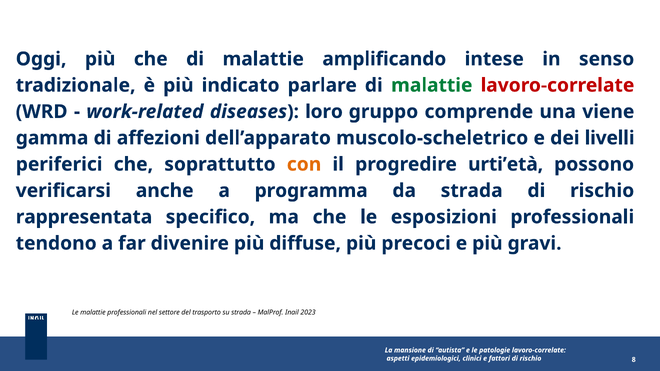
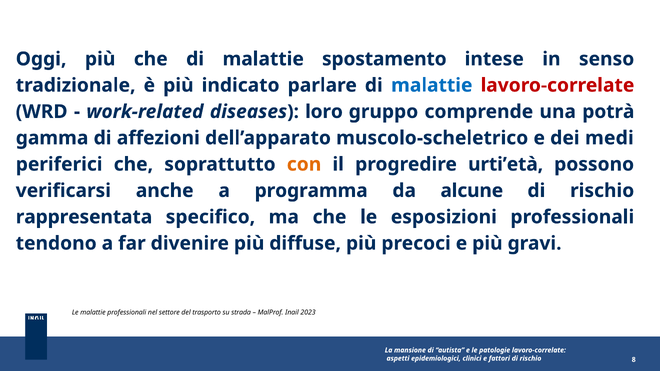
amplificando: amplificando -> spostamento
malattie at (432, 85) colour: green -> blue
viene: viene -> potrà
livelli: livelli -> medi
da strada: strada -> alcune
